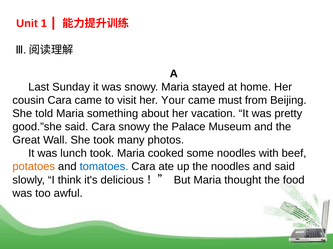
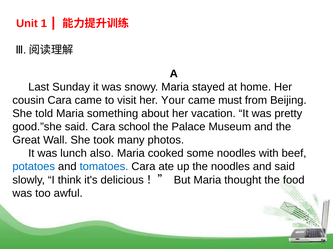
Cara snowy: snowy -> school
lunch took: took -> also
potatoes colour: orange -> blue
